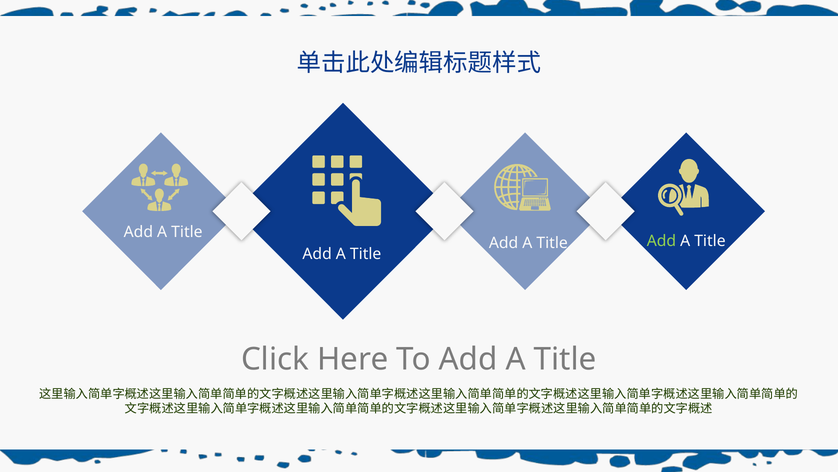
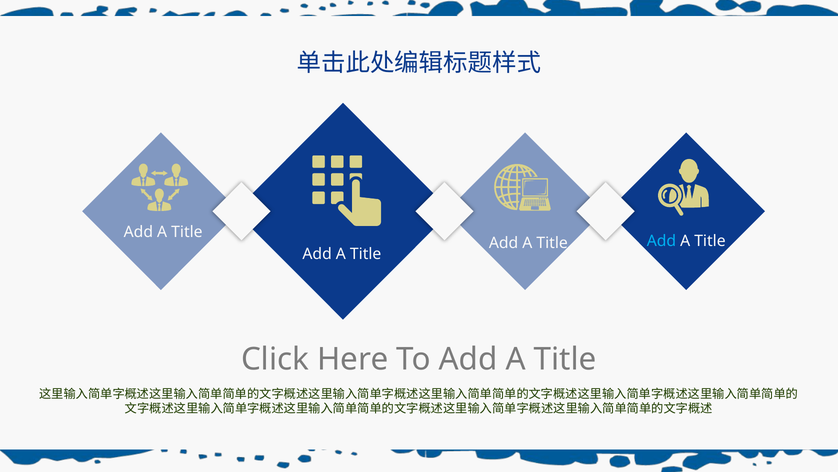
Add at (661, 241) colour: light green -> light blue
